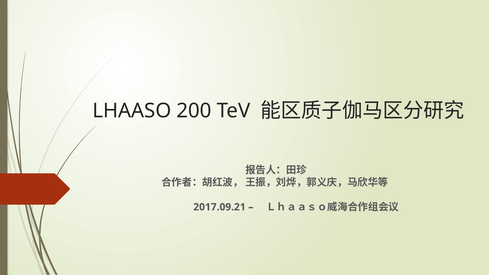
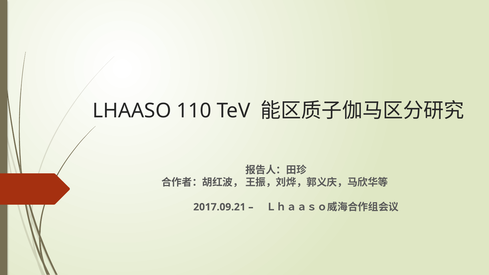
200: 200 -> 110
